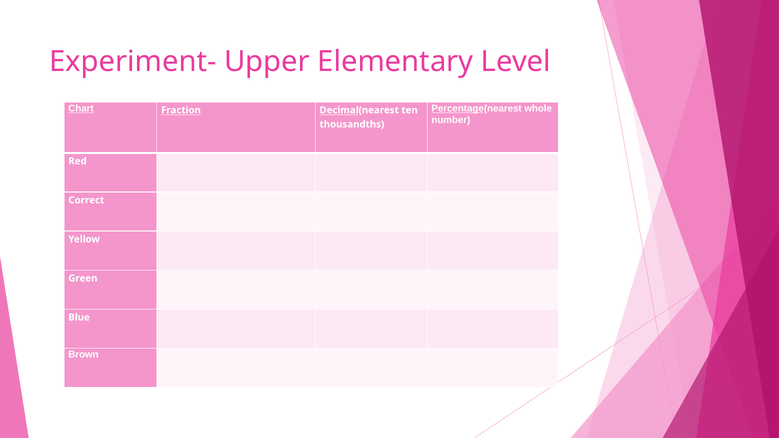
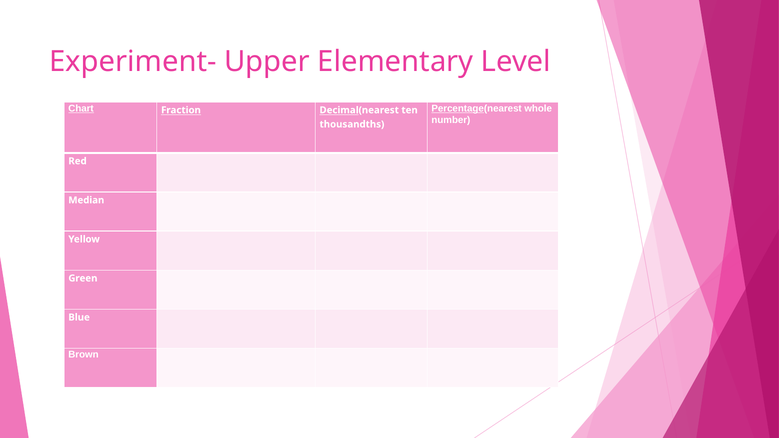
Correct: Correct -> Median
